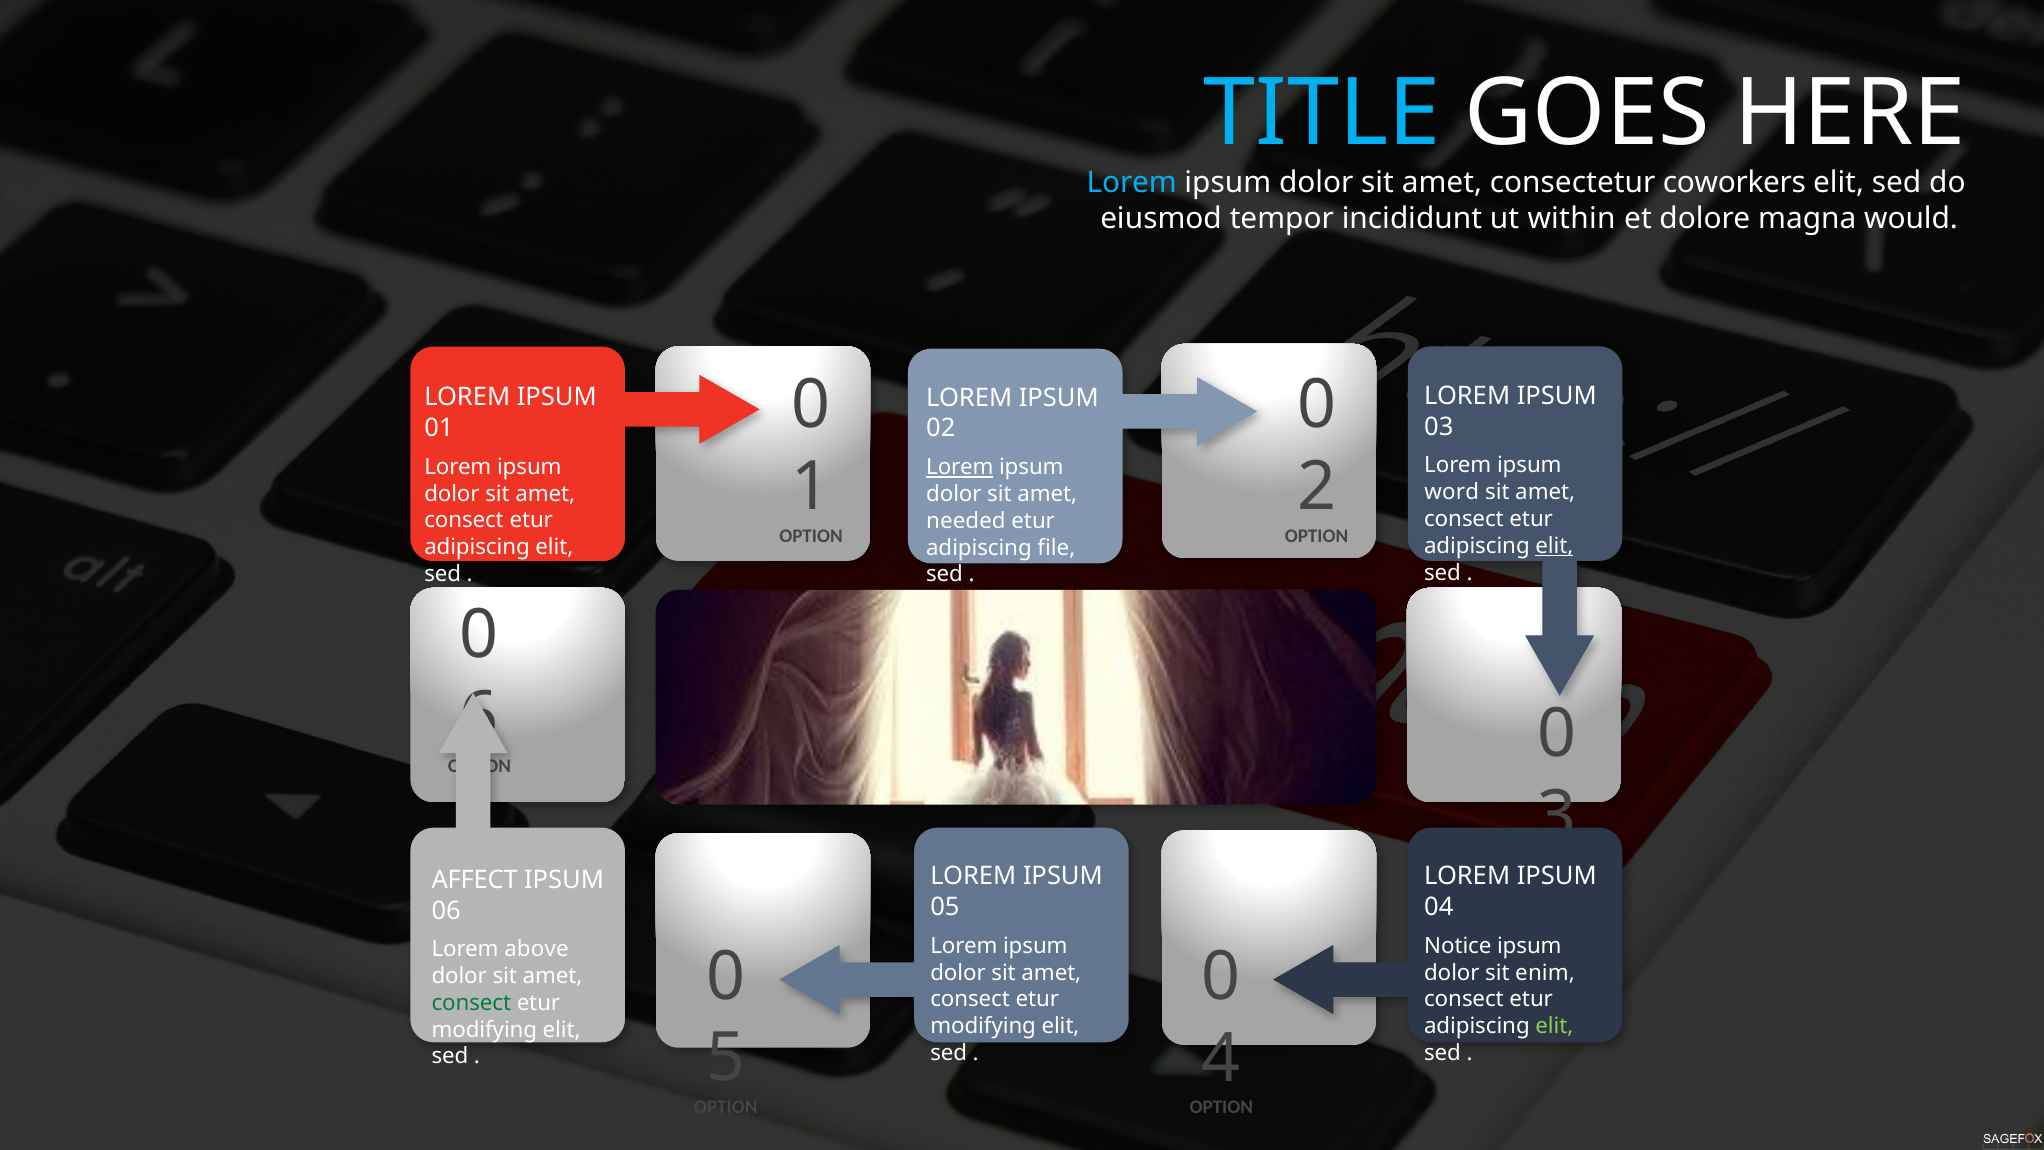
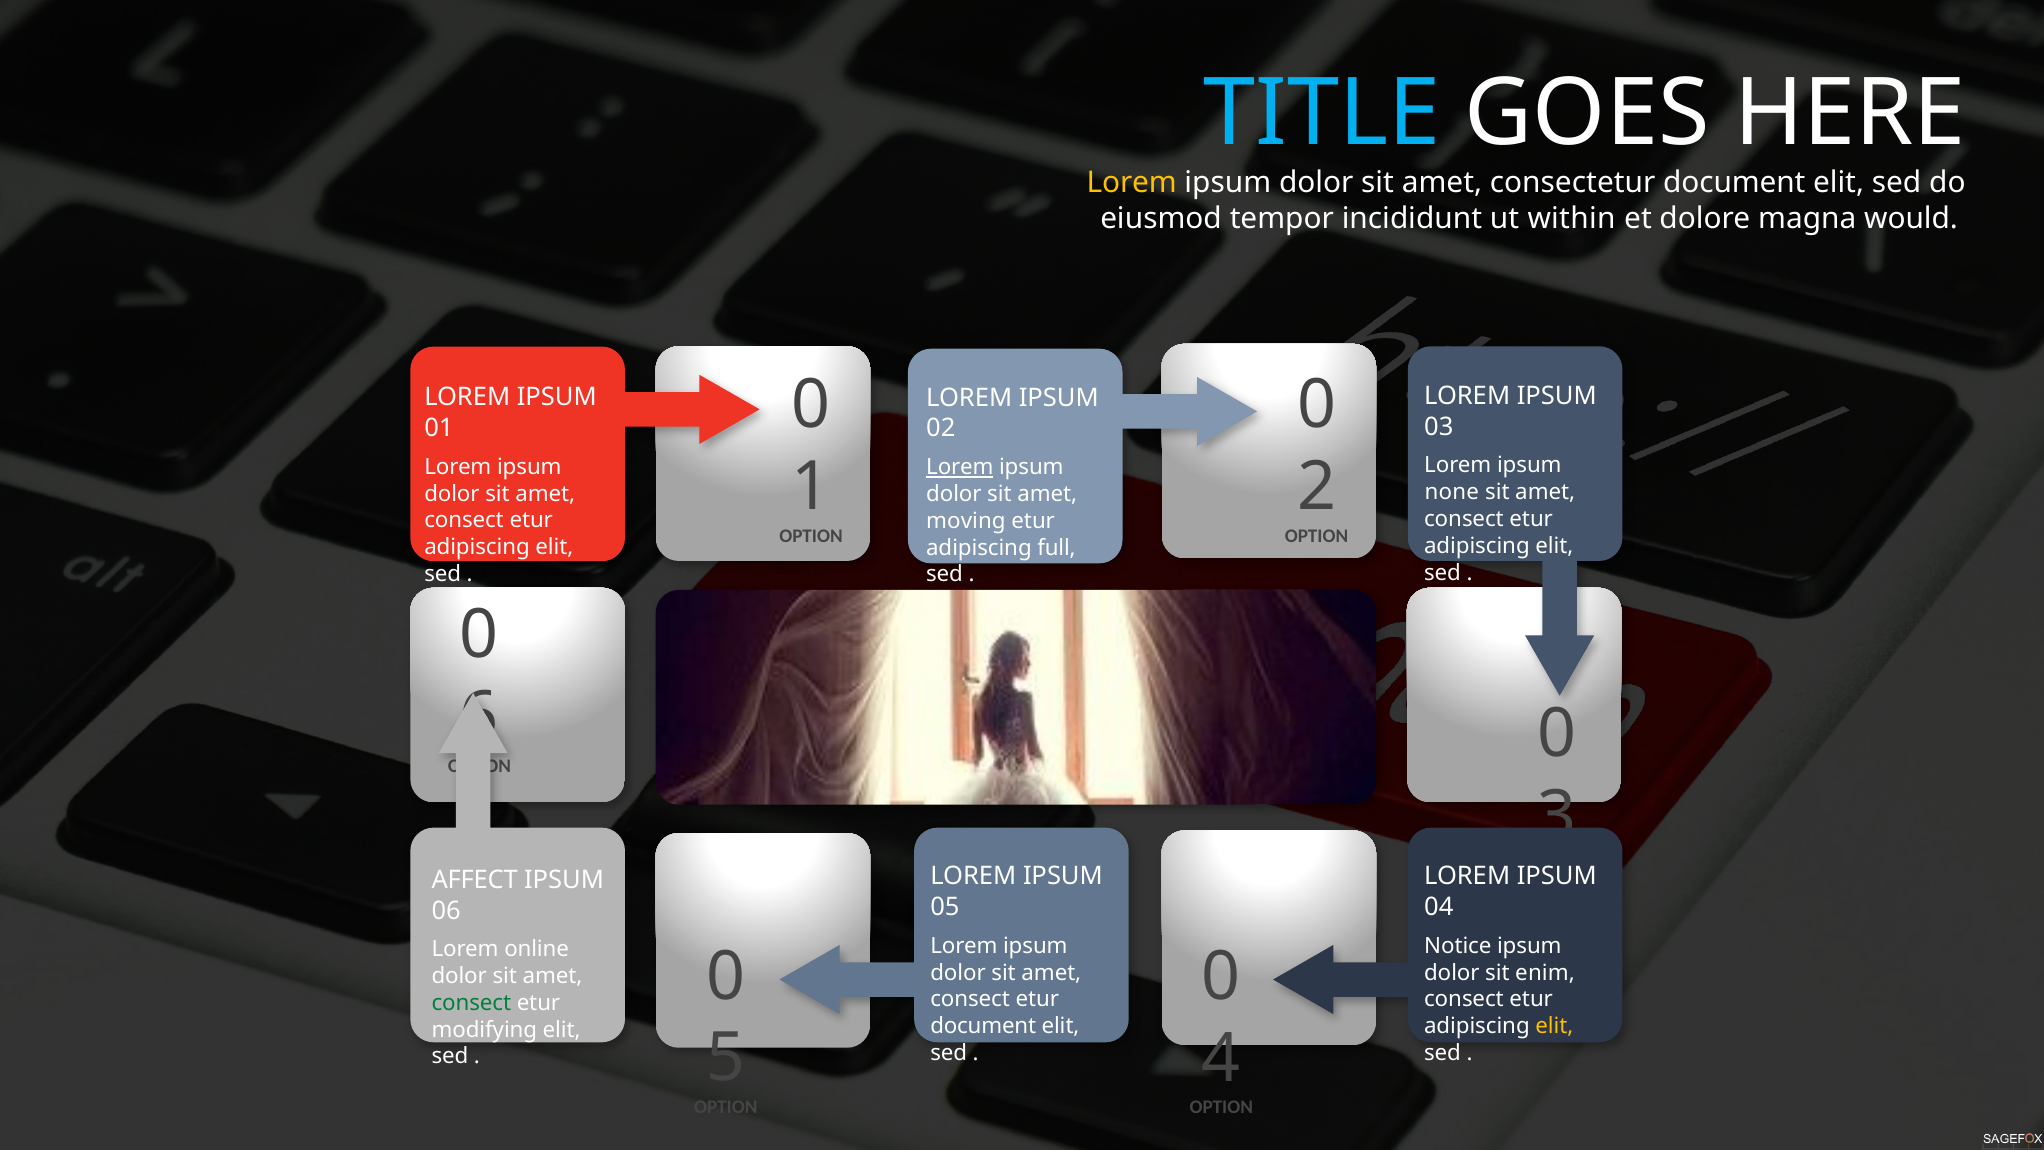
Lorem at (1132, 183) colour: light blue -> yellow
consectetur coworkers: coworkers -> document
word: word -> none
needed: needed -> moving
elit at (1554, 546) underline: present -> none
file: file -> full
above: above -> online
modifying at (983, 1026): modifying -> document
elit at (1554, 1026) colour: light green -> yellow
